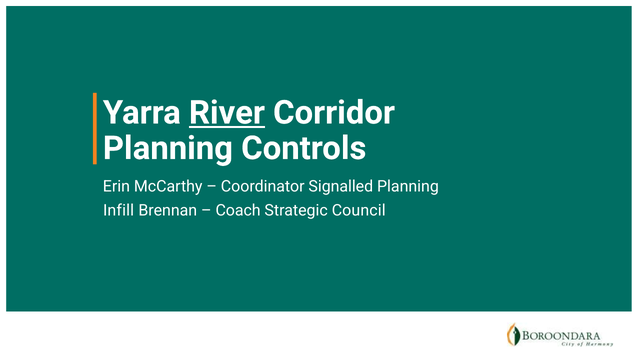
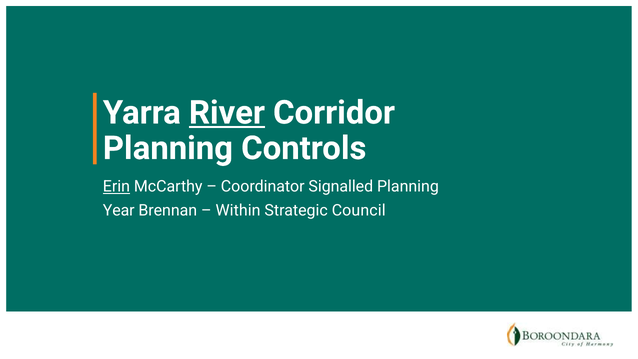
Erin underline: none -> present
Infill: Infill -> Year
Coach: Coach -> Within
